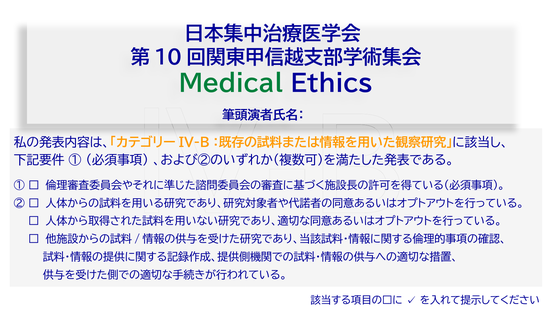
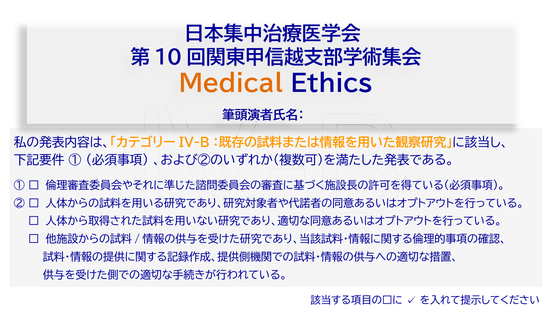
Medical colour: green -> orange
